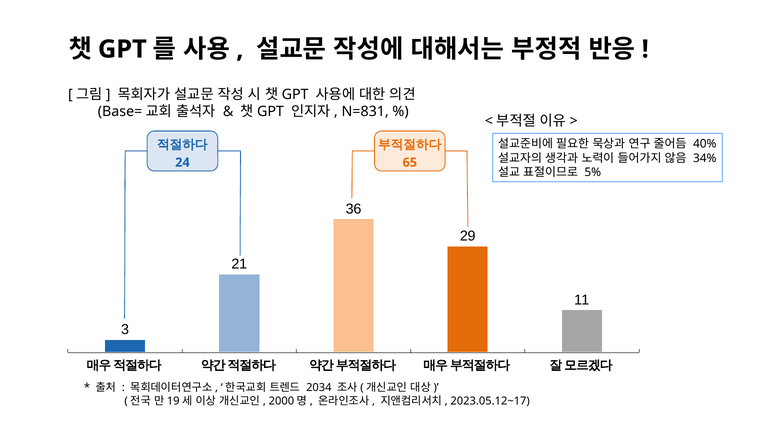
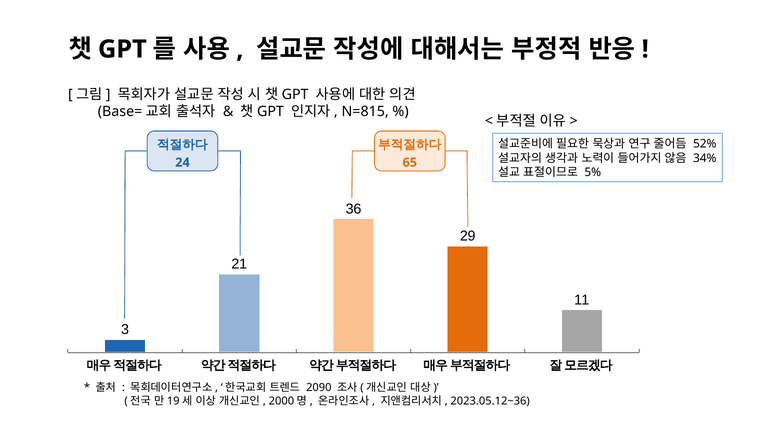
N=831: N=831 -> N=815
40%: 40% -> 52%
2034: 2034 -> 2090
2023.05.12~17: 2023.05.12~17 -> 2023.05.12~36
